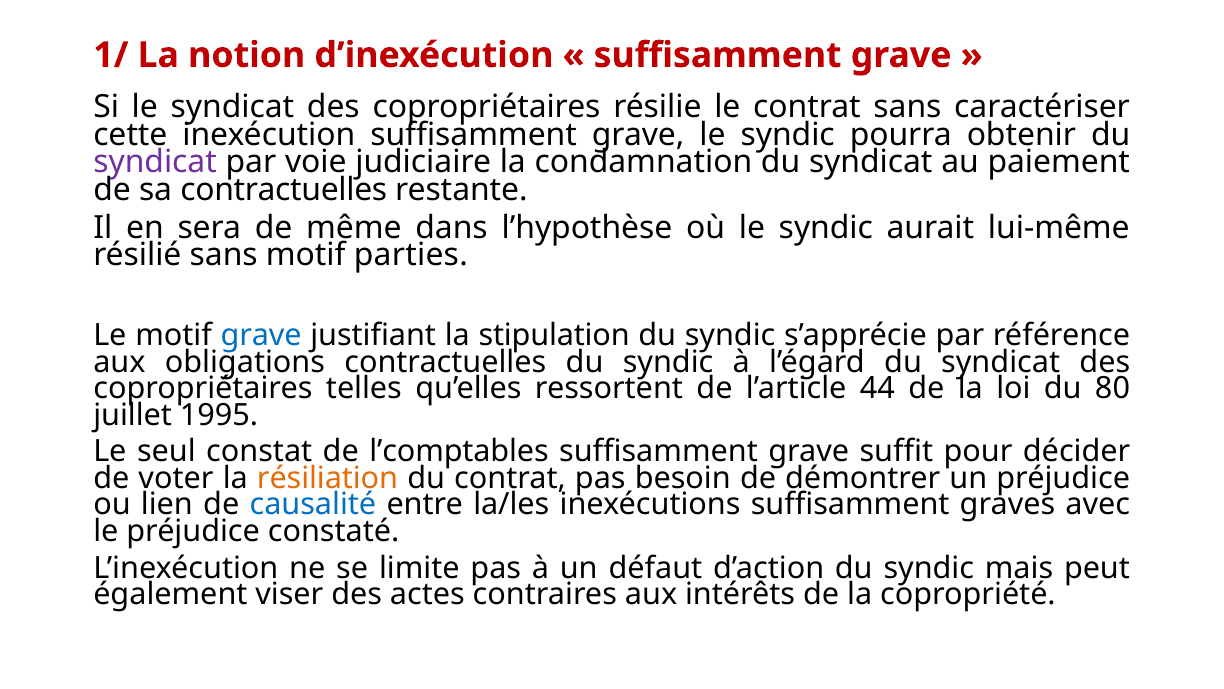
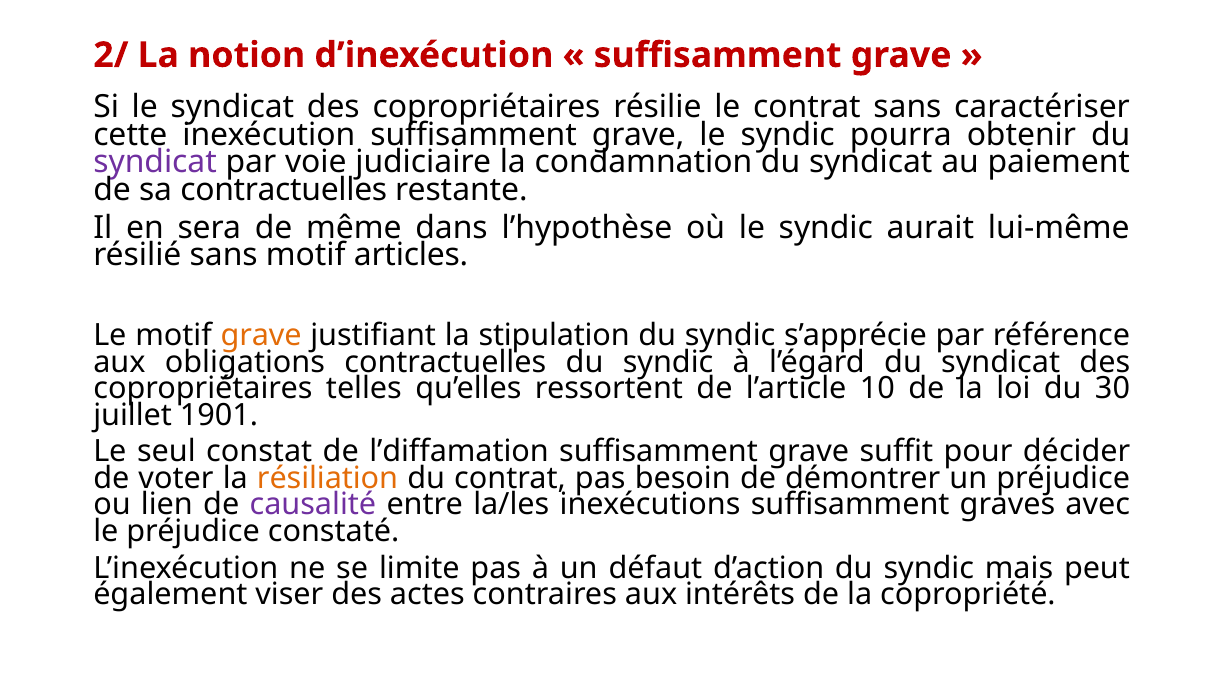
1/: 1/ -> 2/
parties: parties -> articles
grave at (261, 335) colour: blue -> orange
44: 44 -> 10
80: 80 -> 30
1995: 1995 -> 1901
l’comptables: l’comptables -> l’diffamation
causalité colour: blue -> purple
